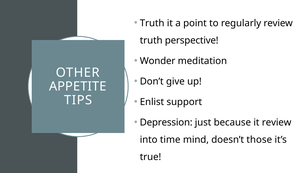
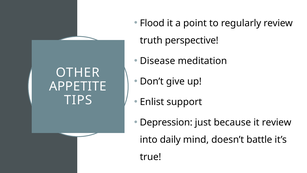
Truth at (152, 23): Truth -> Flood
Wonder: Wonder -> Disease
time: time -> daily
those: those -> battle
